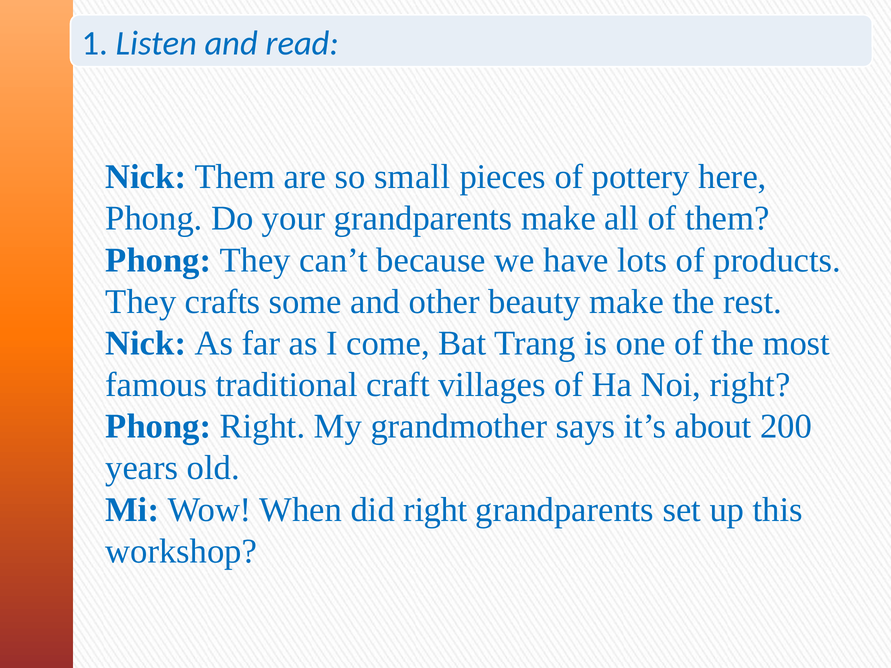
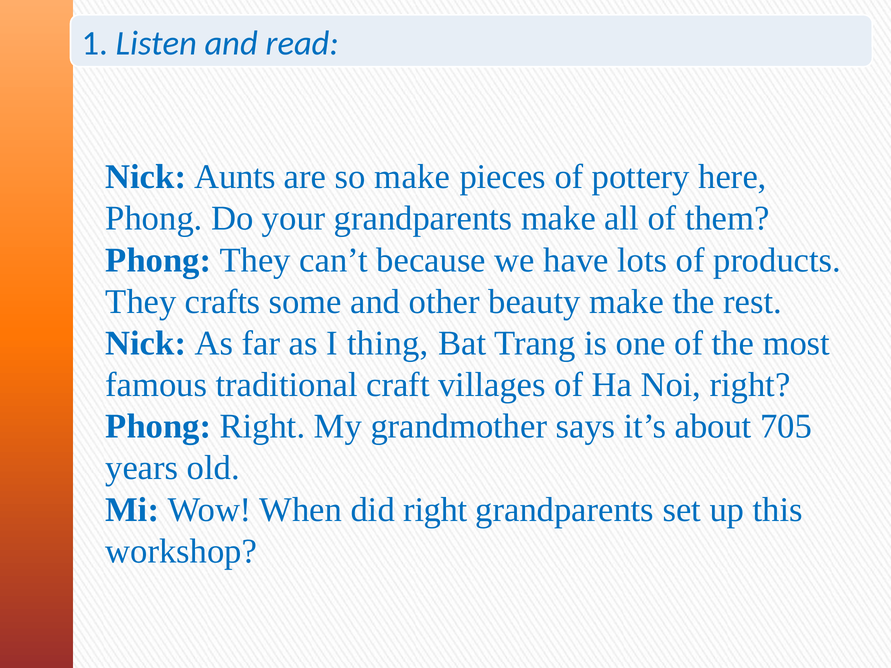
Nick Them: Them -> Aunts
so small: small -> make
come: come -> thing
200: 200 -> 705
